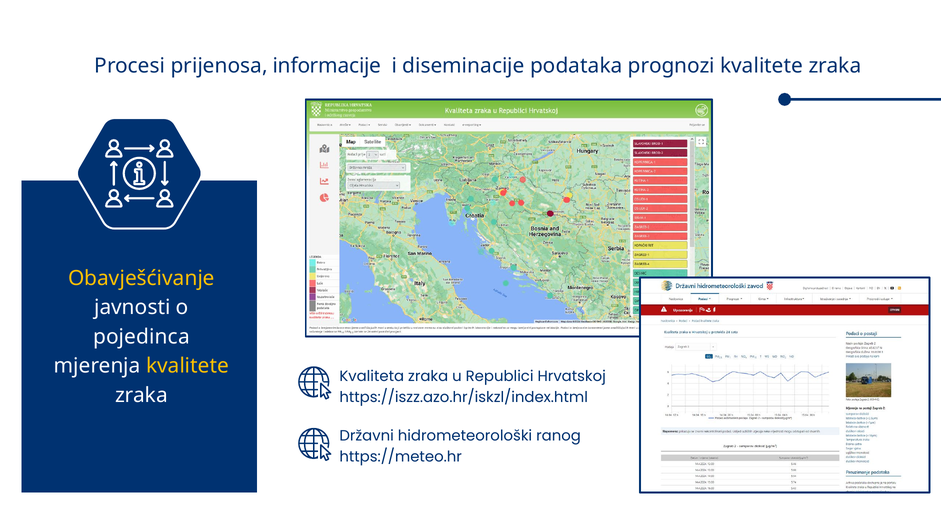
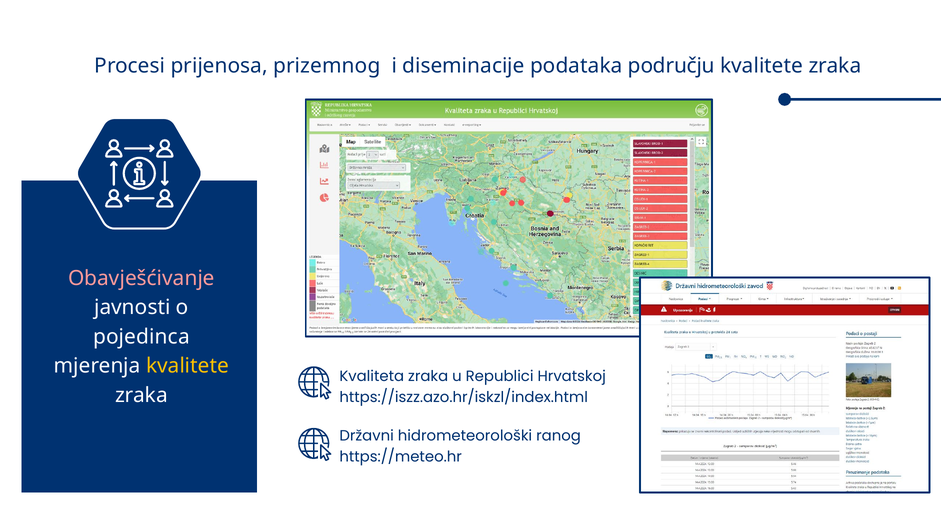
informacije: informacije -> prizemnog
prognozi: prognozi -> području
Obavješćivanje colour: yellow -> pink
